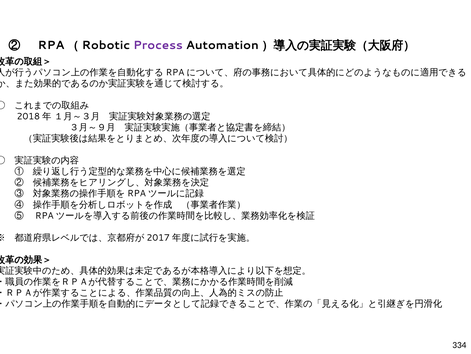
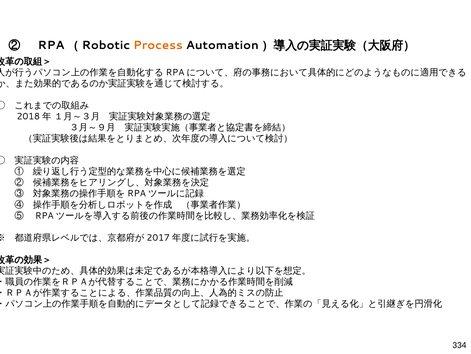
Process colour: purple -> orange
